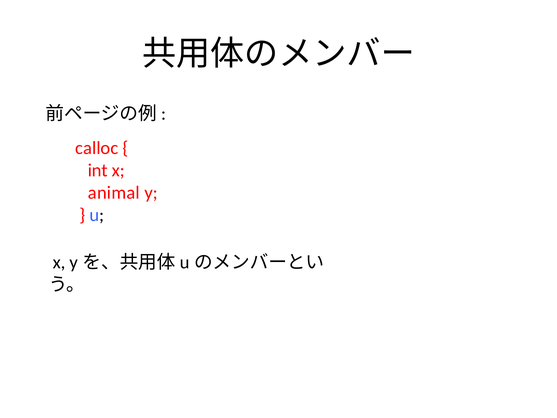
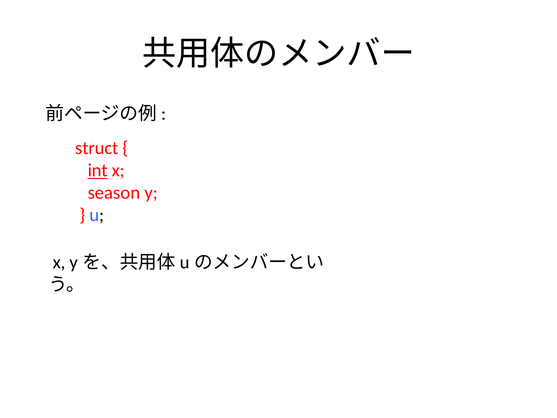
calloc: calloc -> struct
int underline: none -> present
animal: animal -> season
